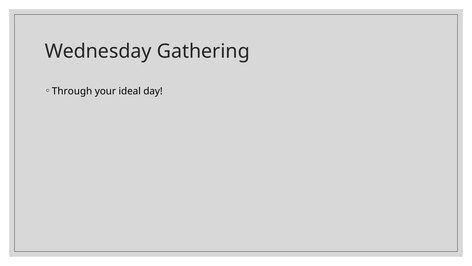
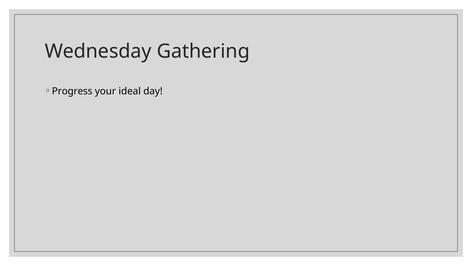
Through: Through -> Progress
